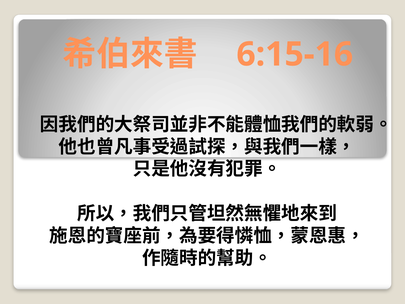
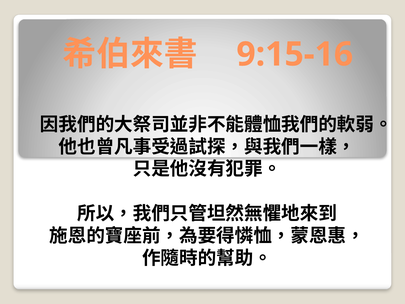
6:15-16: 6:15-16 -> 9:15-16
